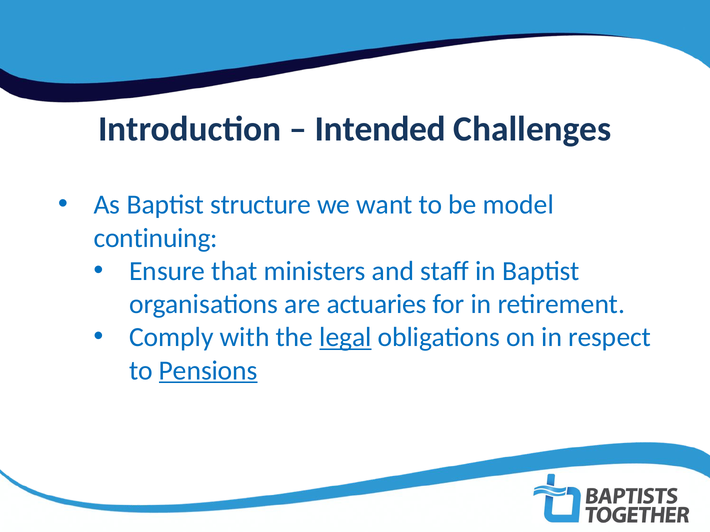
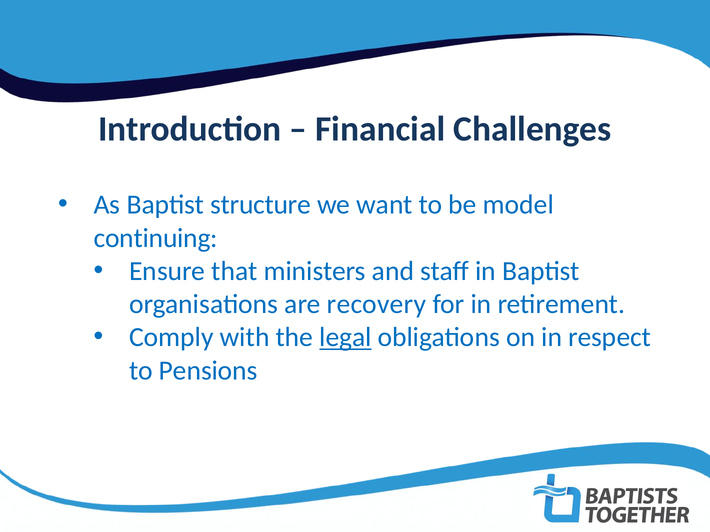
Intended: Intended -> Financial
actuaries: actuaries -> recovery
Pensions underline: present -> none
